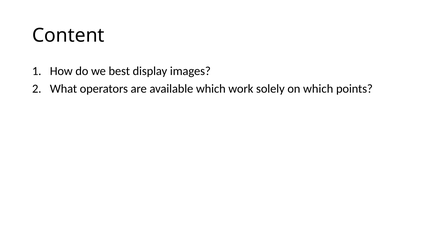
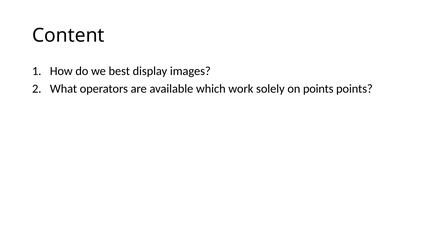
on which: which -> points
